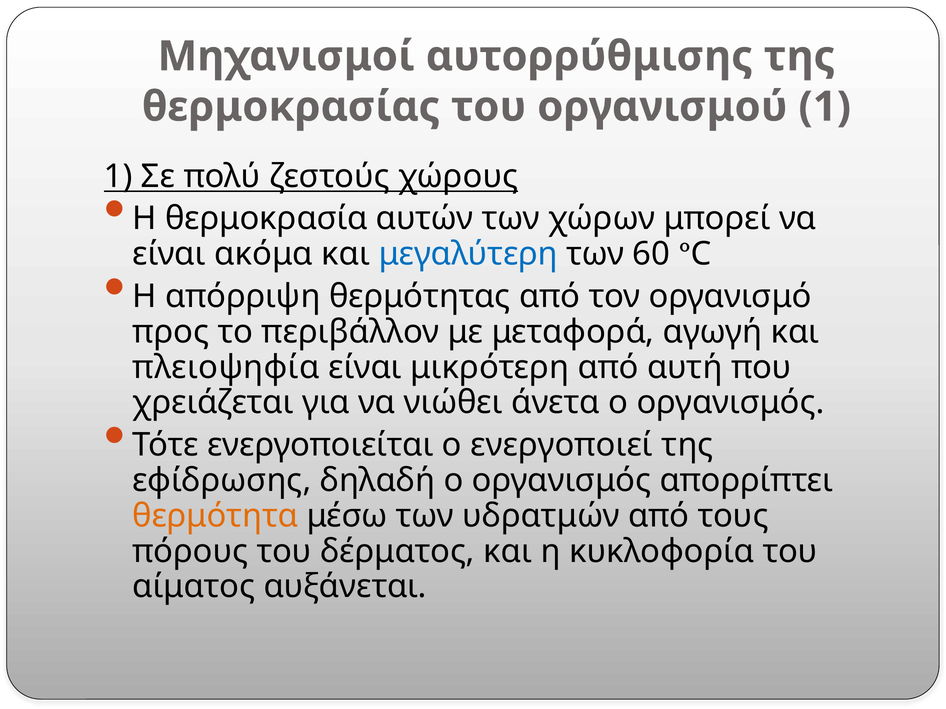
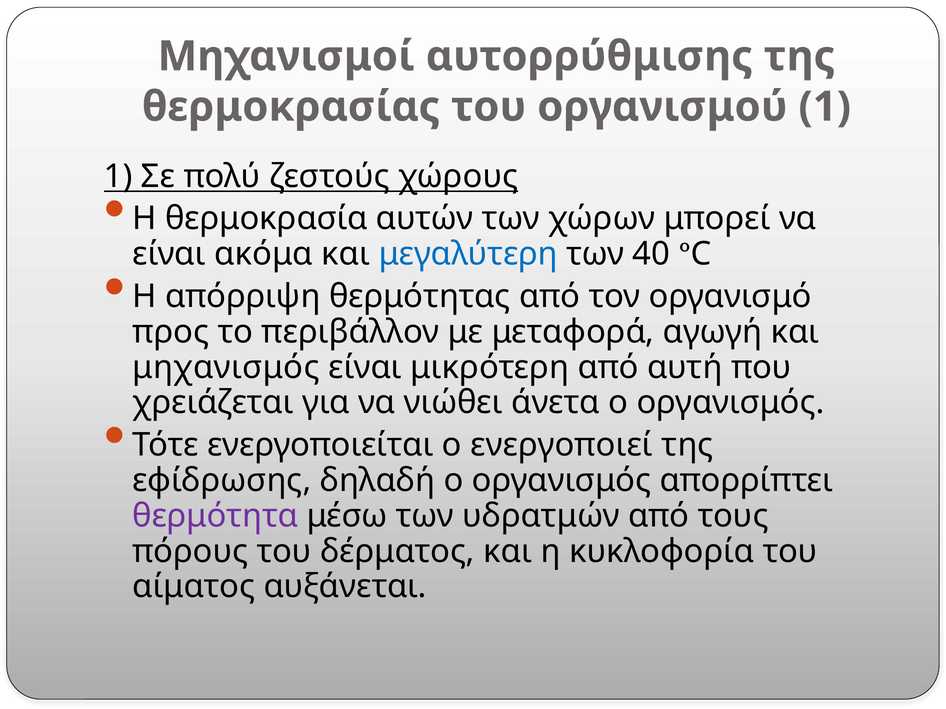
60: 60 -> 40
πλειοψηφία: πλειοψηφία -> μηχανισμός
θερμότητα colour: orange -> purple
